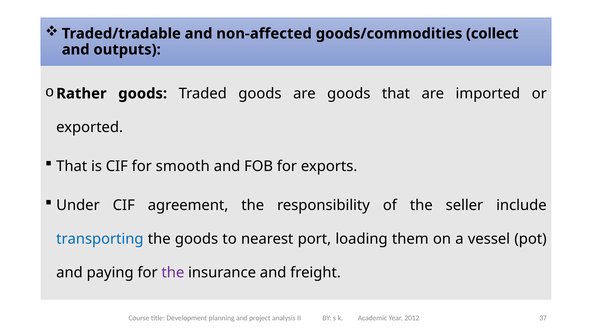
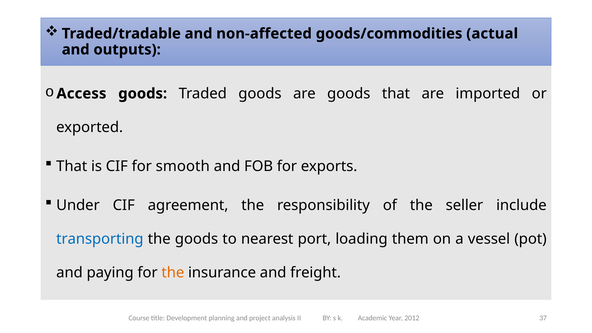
collect: collect -> actual
Rather: Rather -> Access
the at (173, 272) colour: purple -> orange
